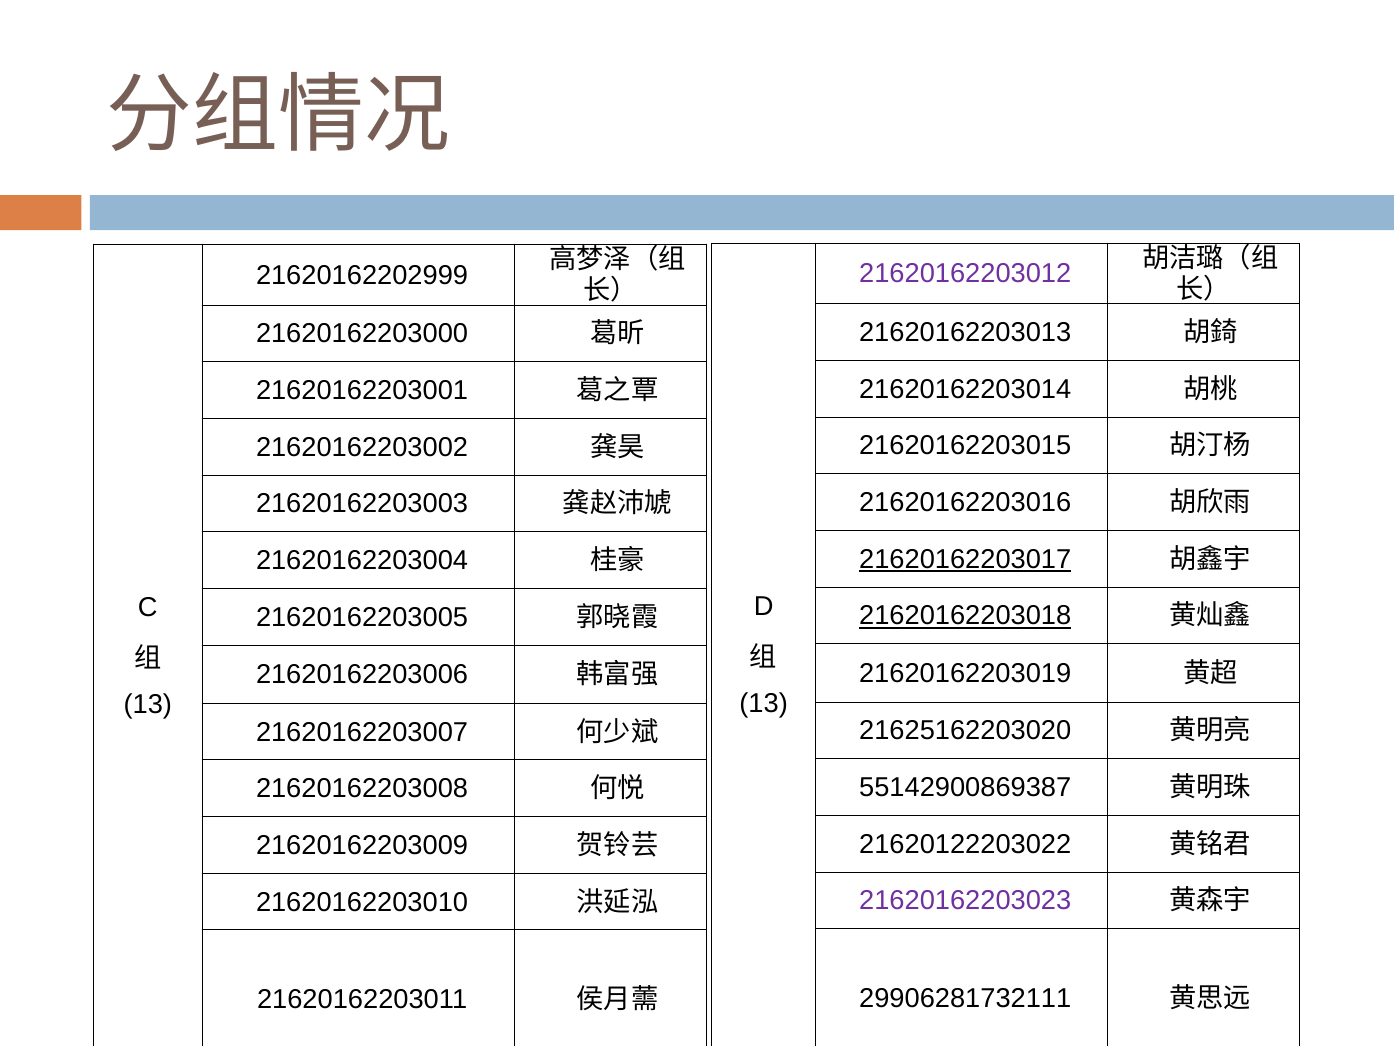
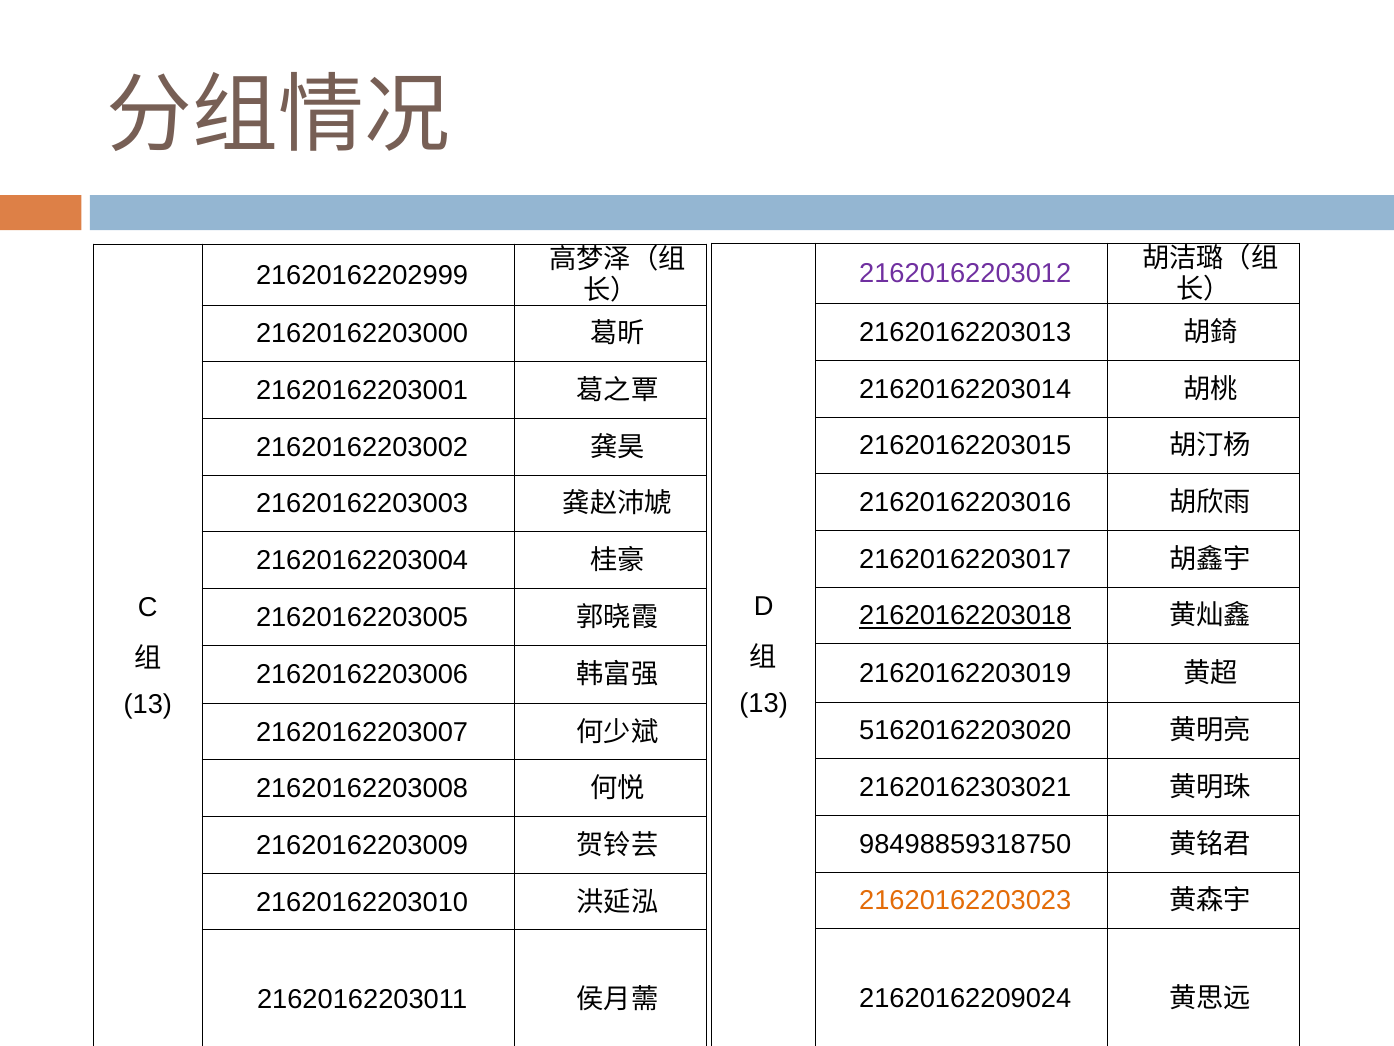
21620162203017 underline: present -> none
21625162203020: 21625162203020 -> 51620162203020
55142900869387: 55142900869387 -> 21620162303021
21620122203022: 21620122203022 -> 98498859318750
21620162203023 colour: purple -> orange
29906281732111: 29906281732111 -> 21620162209024
